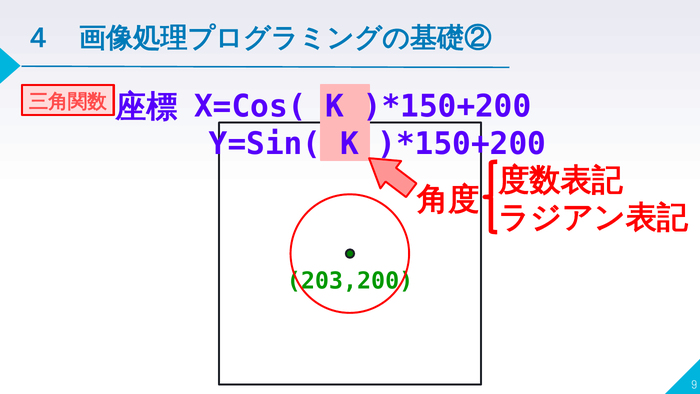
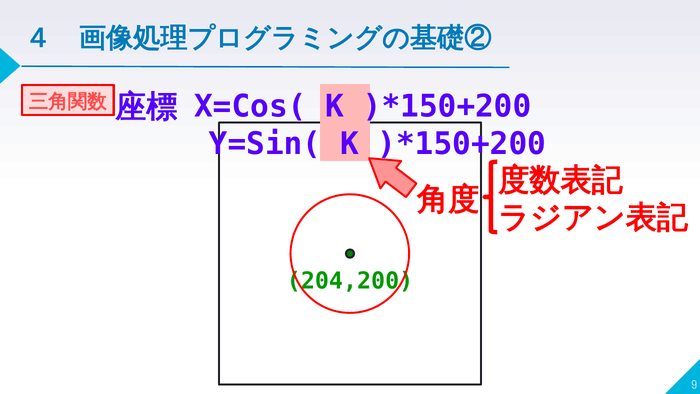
203,200: 203,200 -> 204,200
